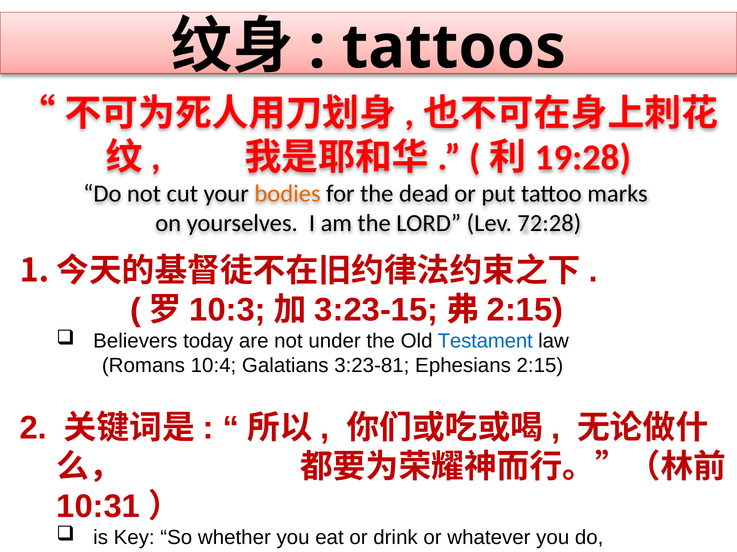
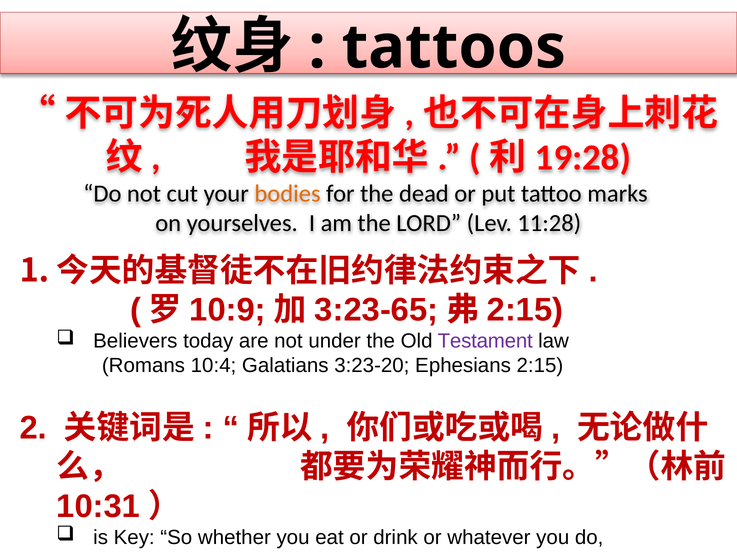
72:28: 72:28 -> 11:28
10:3: 10:3 -> 10:9
3:23-15: 3:23-15 -> 3:23-65
Testament colour: blue -> purple
3:23-81: 3:23-81 -> 3:23-20
